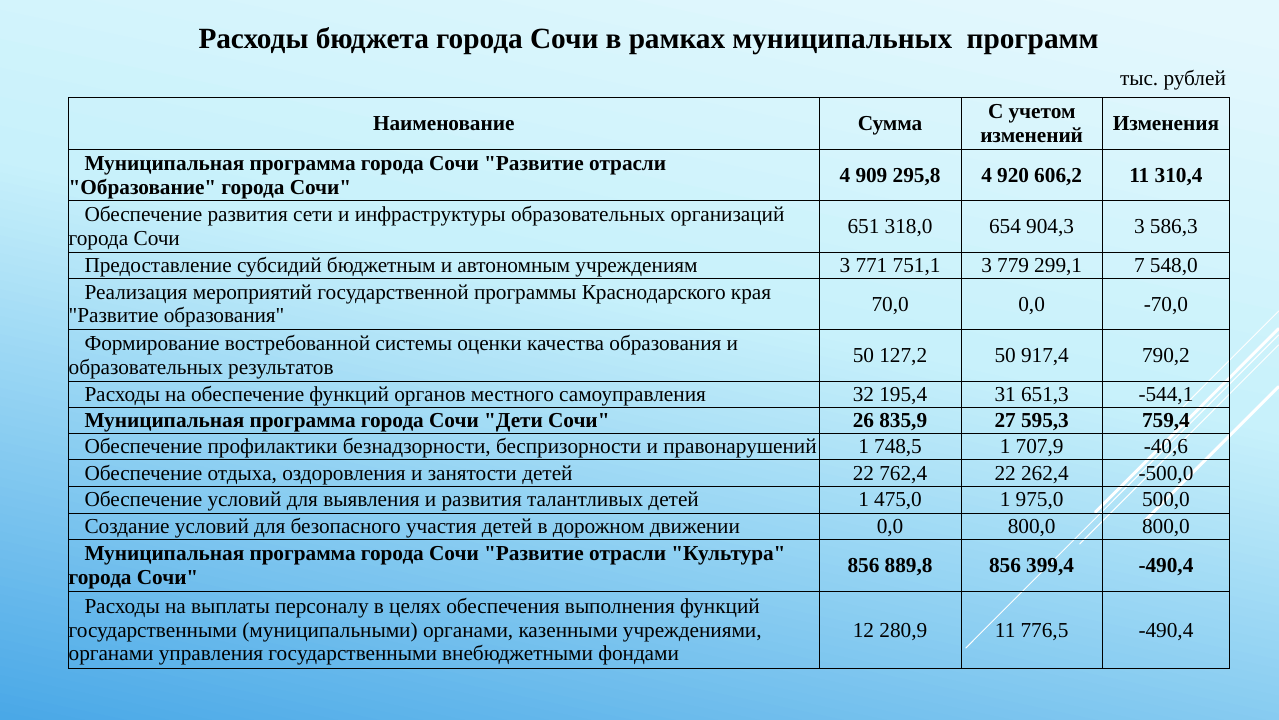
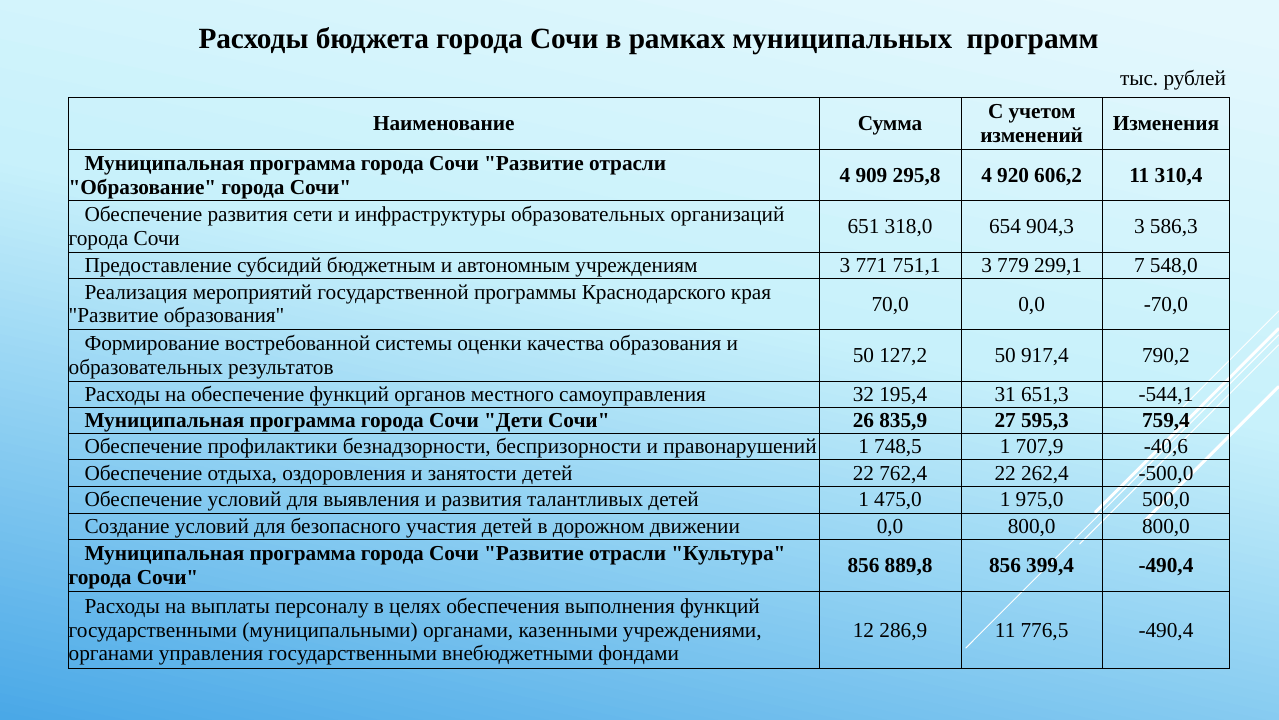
280,9: 280,9 -> 286,9
